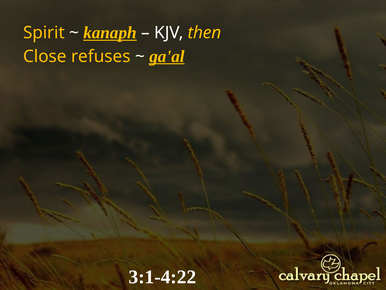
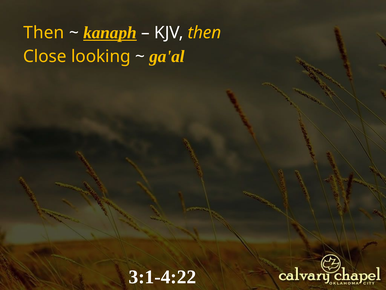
Spirit at (44, 33): Spirit -> Then
refuses: refuses -> looking
ga'al underline: present -> none
